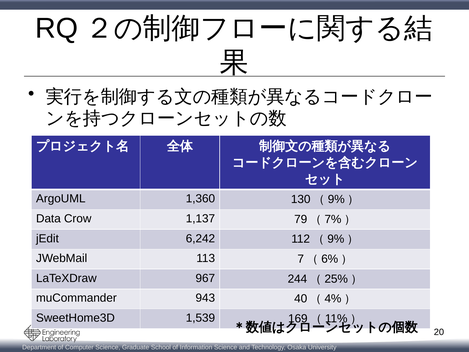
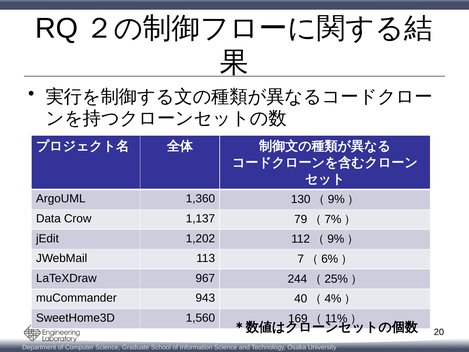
6,242: 6,242 -> 1,202
1,539: 1,539 -> 1,560
